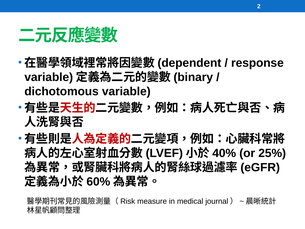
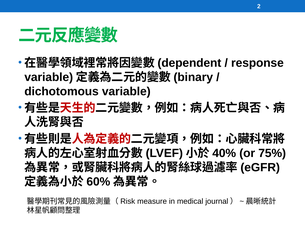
25%: 25% -> 75%
